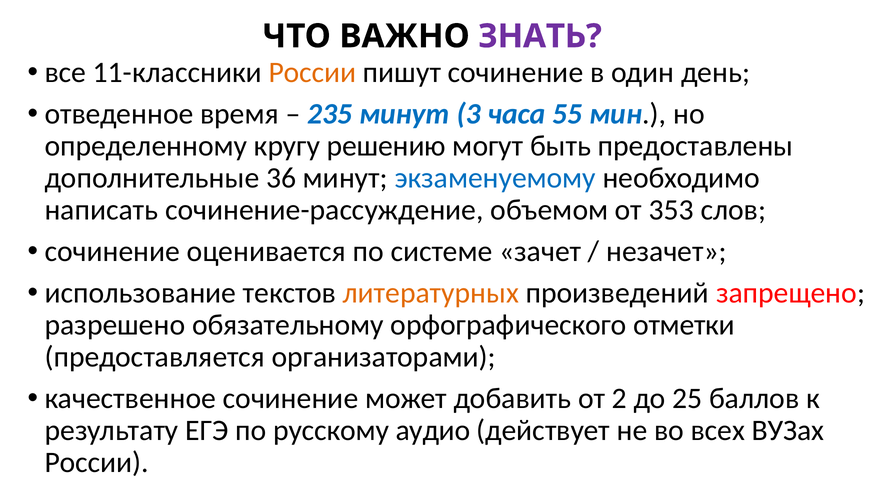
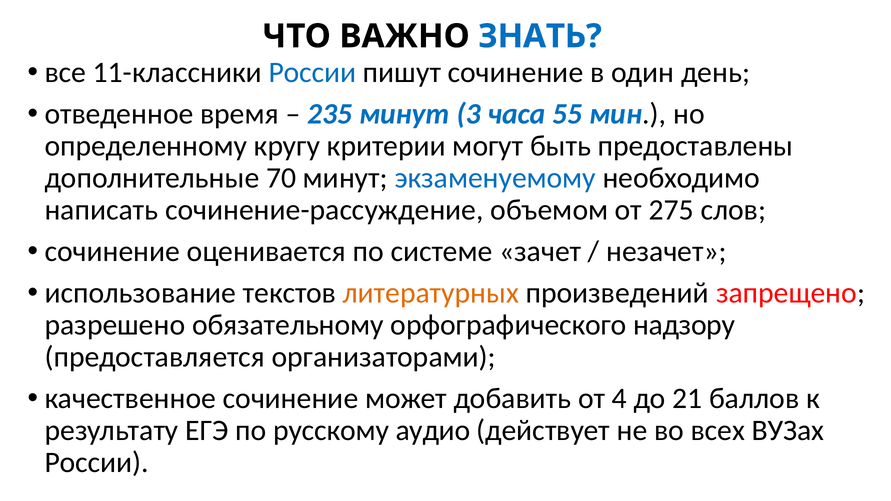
ЗНАТЬ colour: purple -> blue
России at (312, 72) colour: orange -> blue
решению: решению -> критерии
36: 36 -> 70
353: 353 -> 275
отметки: отметки -> надзору
2: 2 -> 4
25: 25 -> 21
